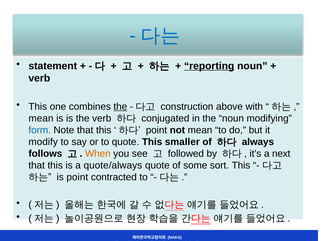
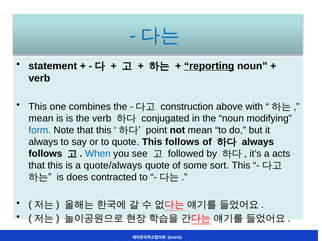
the at (120, 107) underline: present -> none
modify at (43, 142): modify -> always
This smaller: smaller -> follows
When colour: orange -> blue
next: next -> acts
is point: point -> does
